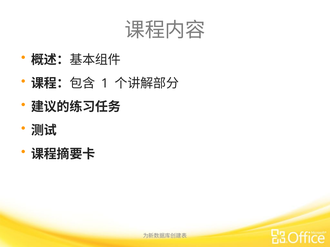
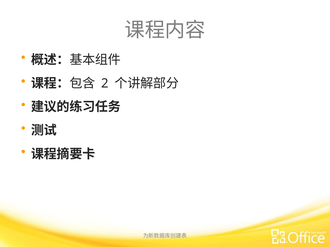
1: 1 -> 2
